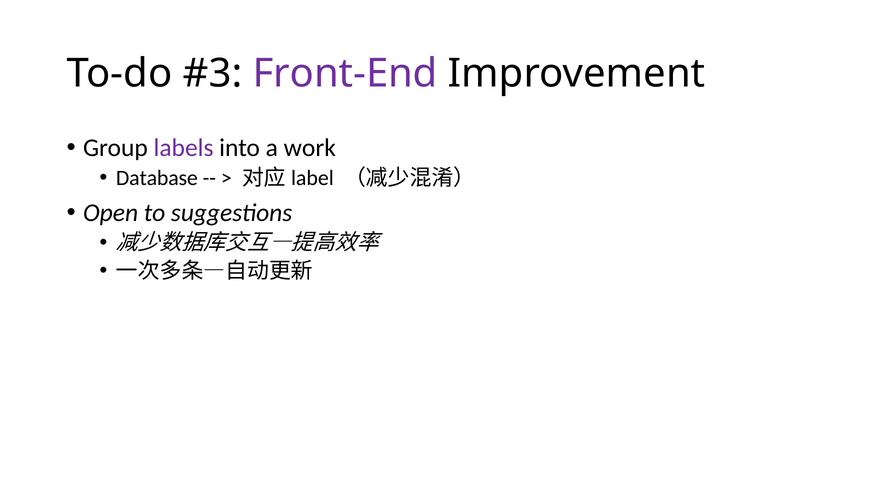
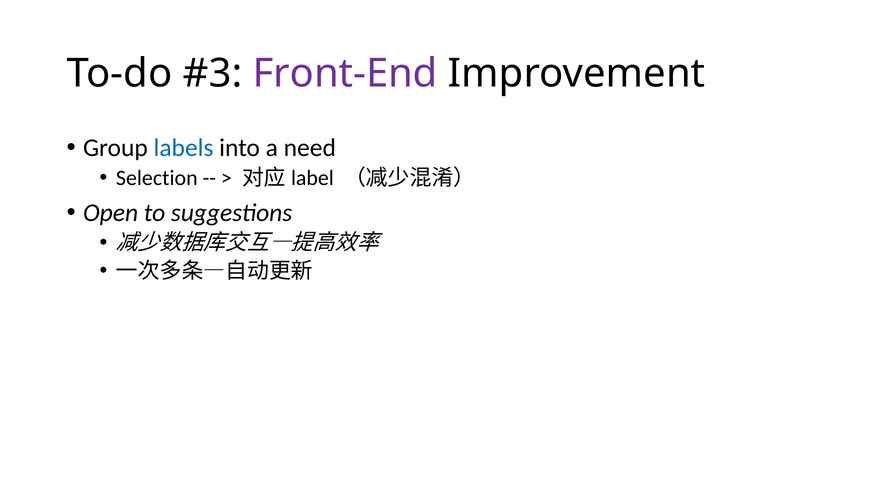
labels colour: purple -> blue
work: work -> need
Database: Database -> Selection
